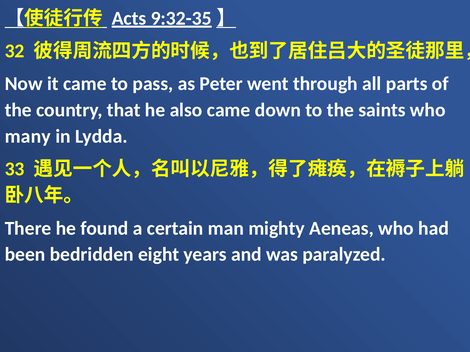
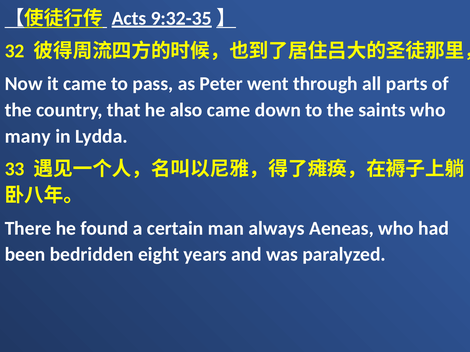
mighty: mighty -> always
